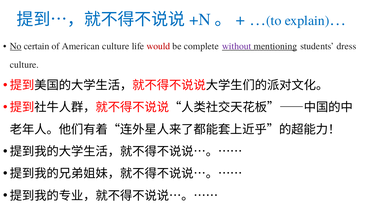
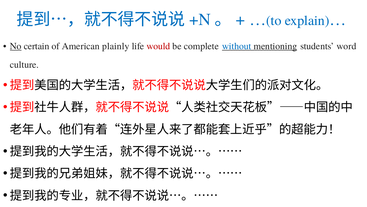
American culture: culture -> plainly
without colour: purple -> blue
dress: dress -> word
